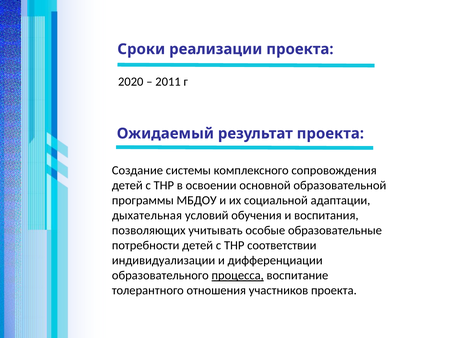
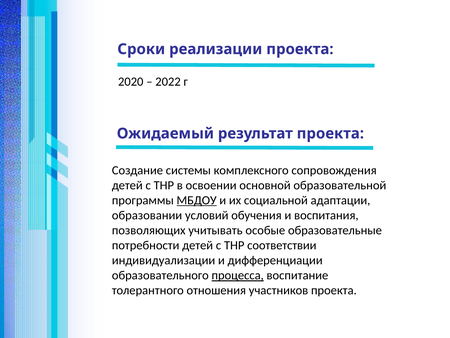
2011: 2011 -> 2022
МБДОУ underline: none -> present
дыхательная: дыхательная -> образовании
